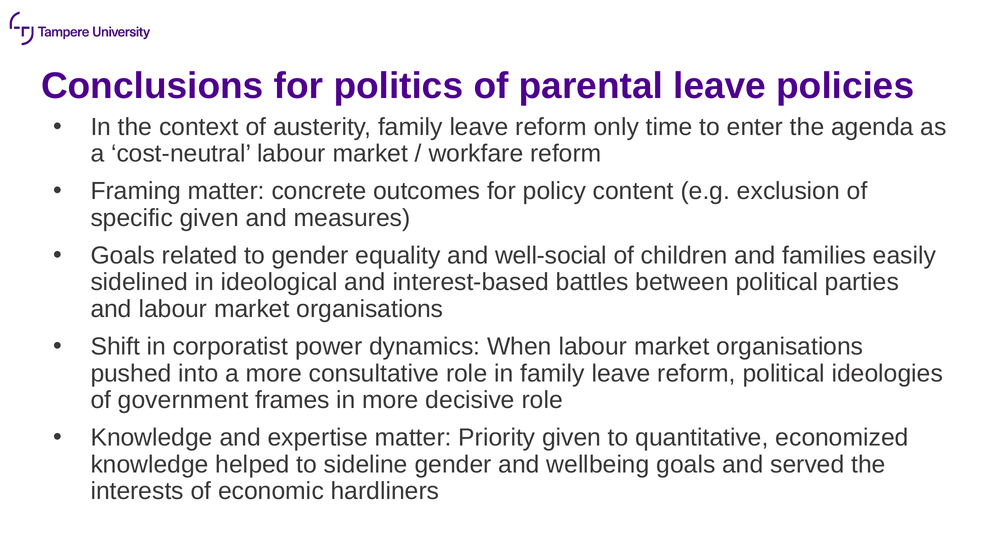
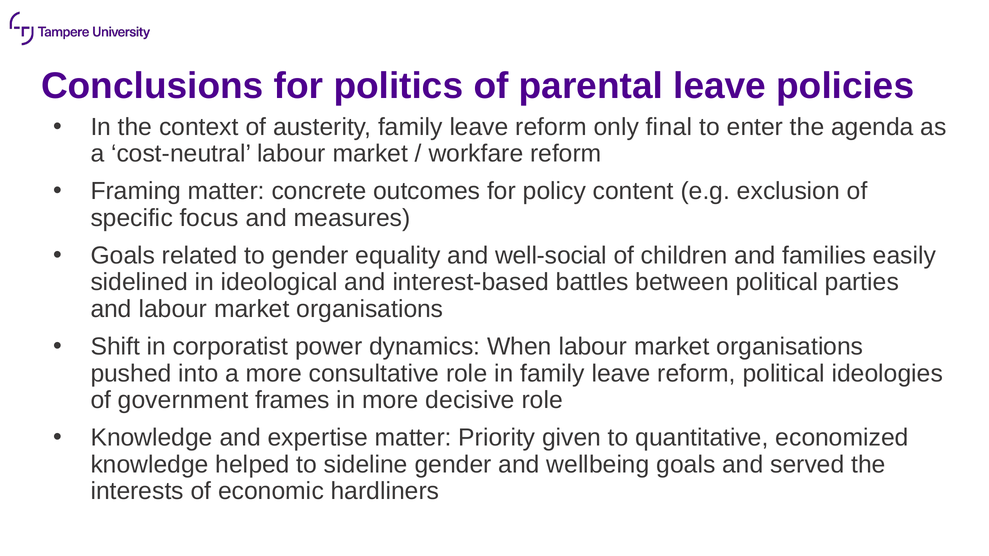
time: time -> final
specific given: given -> focus
